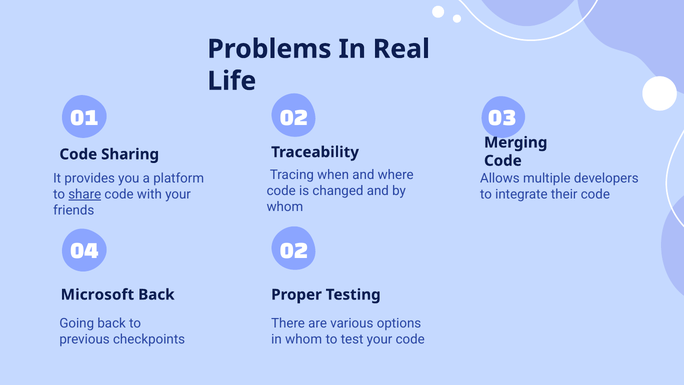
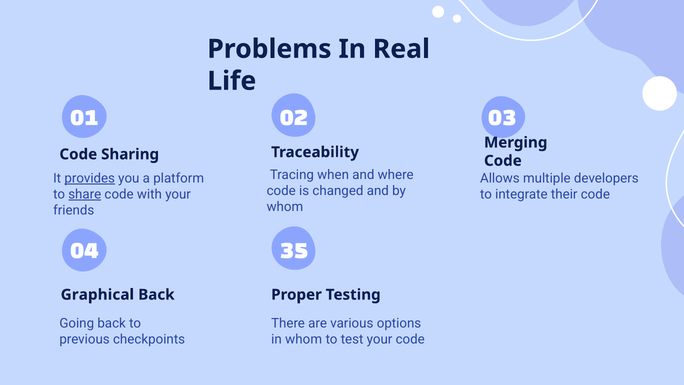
provides underline: none -> present
04 02: 02 -> 35
Microsoft: Microsoft -> Graphical
